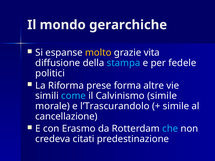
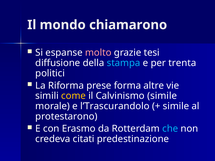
gerarchiche: gerarchiche -> chiamarono
molto colour: yellow -> pink
vita: vita -> tesi
fedele: fedele -> trenta
come colour: light blue -> yellow
cancellazione: cancellazione -> protestarono
